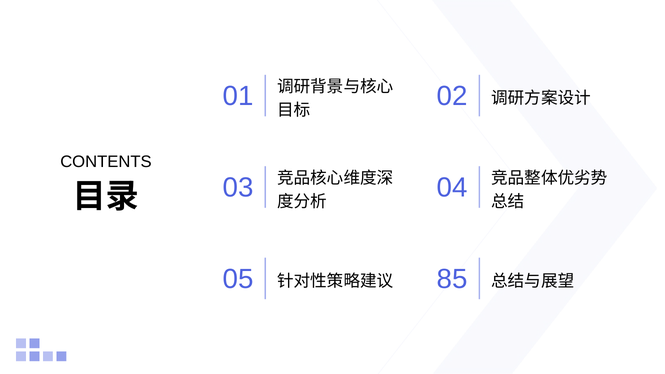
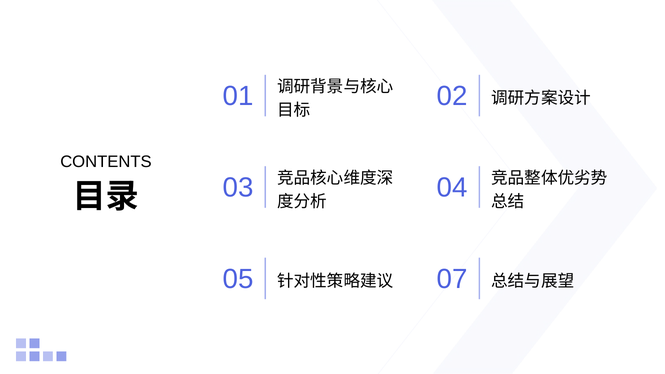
85: 85 -> 07
